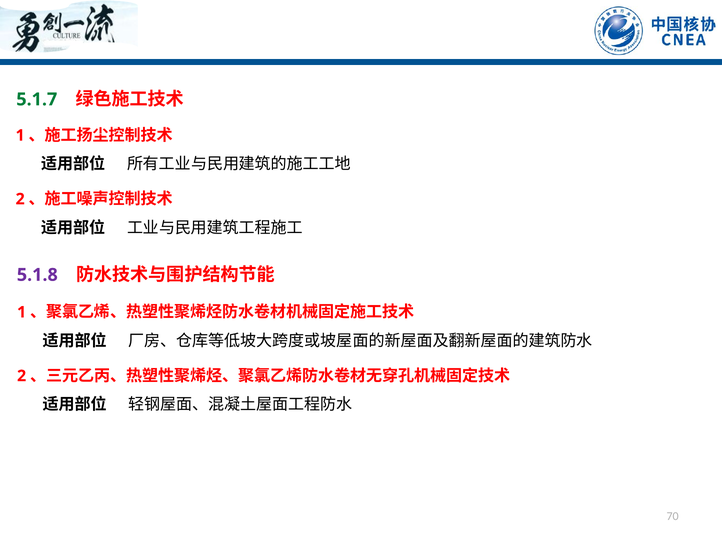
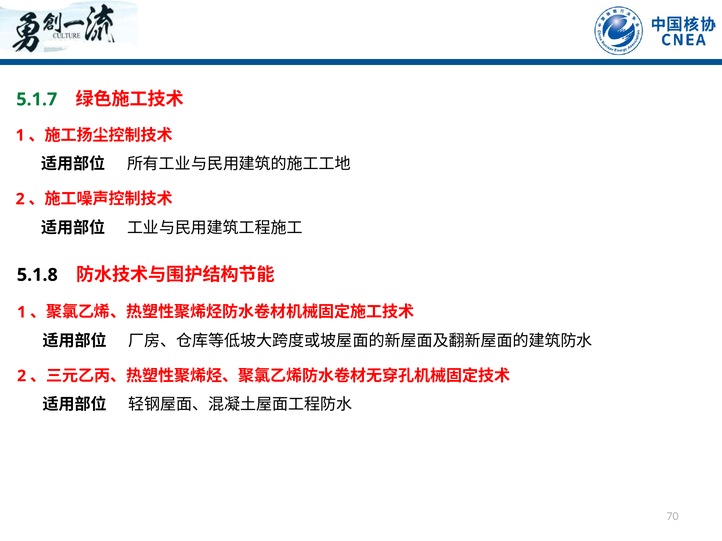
5.1.8 colour: purple -> black
